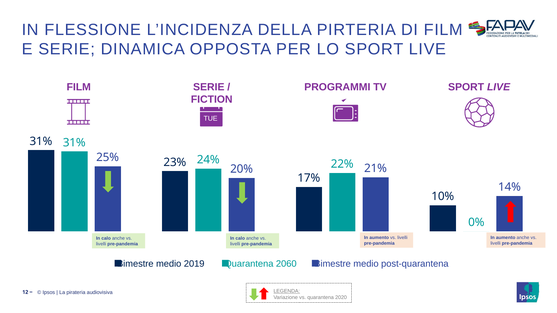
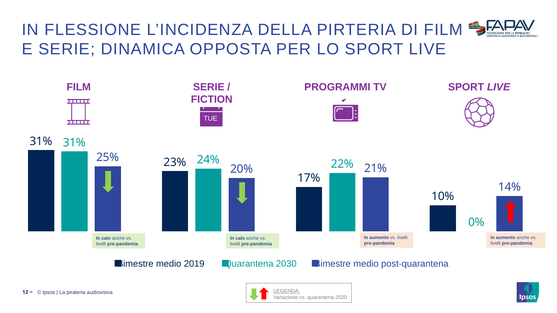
2060: 2060 -> 2030
